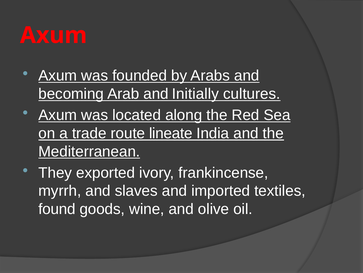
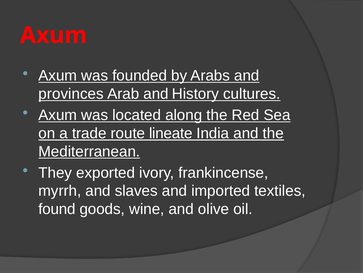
becoming: becoming -> provinces
Initially: Initially -> History
